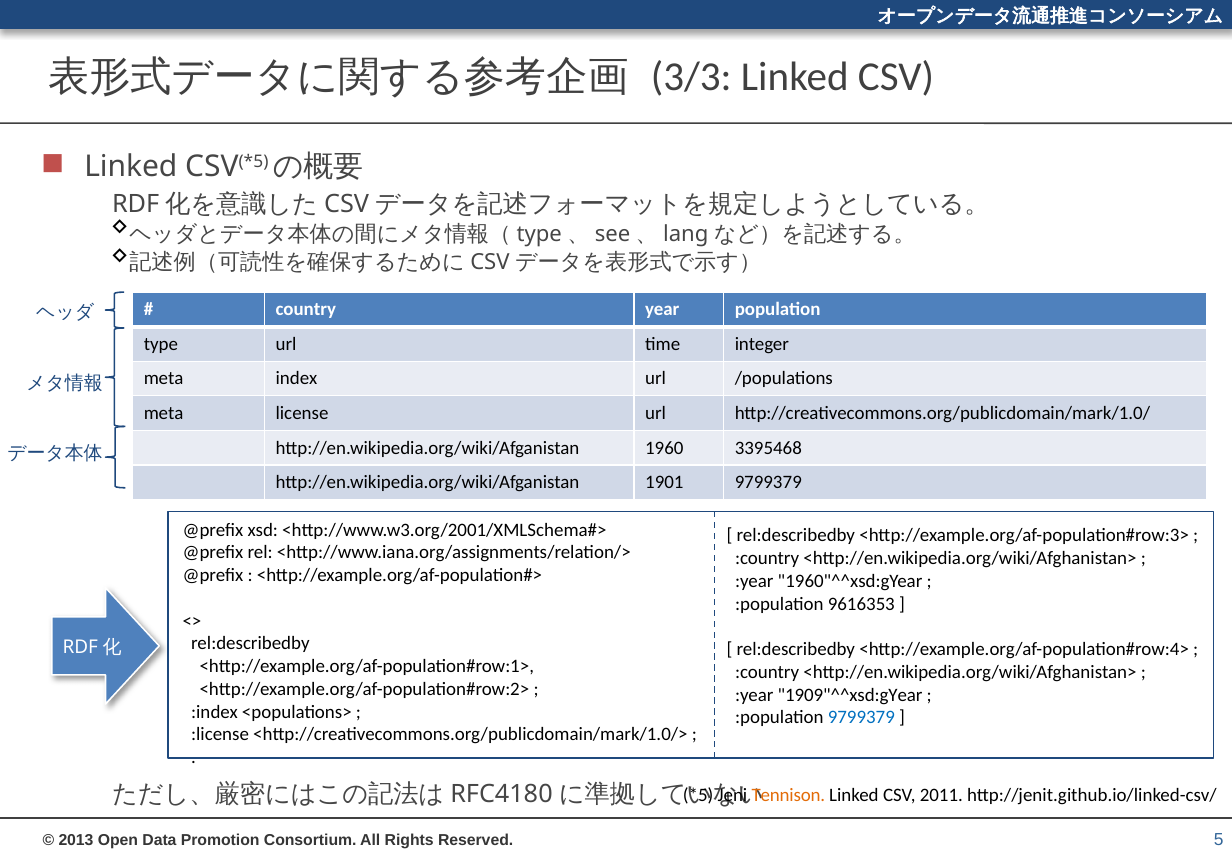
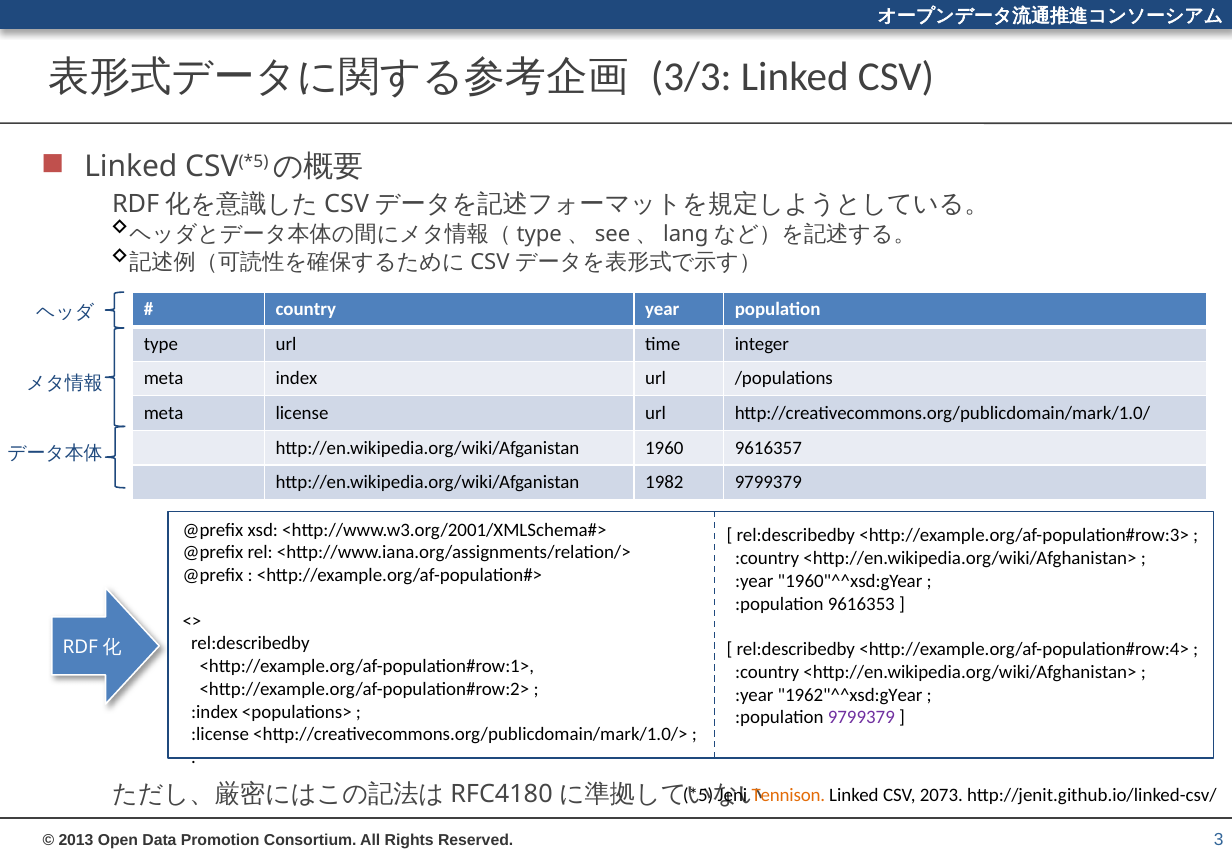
3395468: 3395468 -> 9616357
1901: 1901 -> 1982
1909"^^xsd:gYear: 1909"^^xsd:gYear -> 1962"^^xsd:gYear
9799379 at (861, 717) colour: blue -> purple
2011: 2011 -> 2073
5: 5 -> 3
